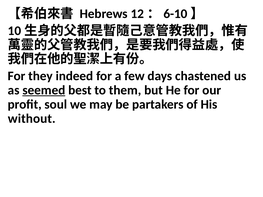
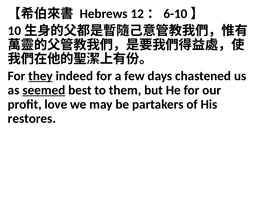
they underline: none -> present
soul: soul -> love
without: without -> restores
